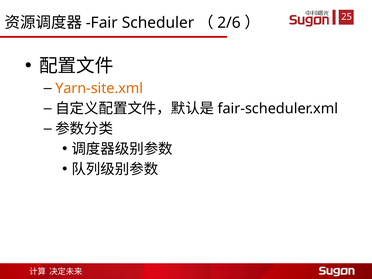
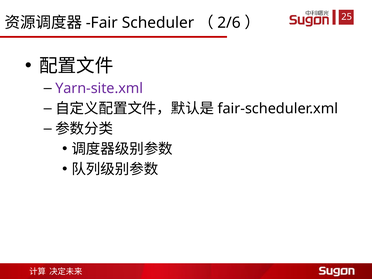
Yarn-site.xml colour: orange -> purple
